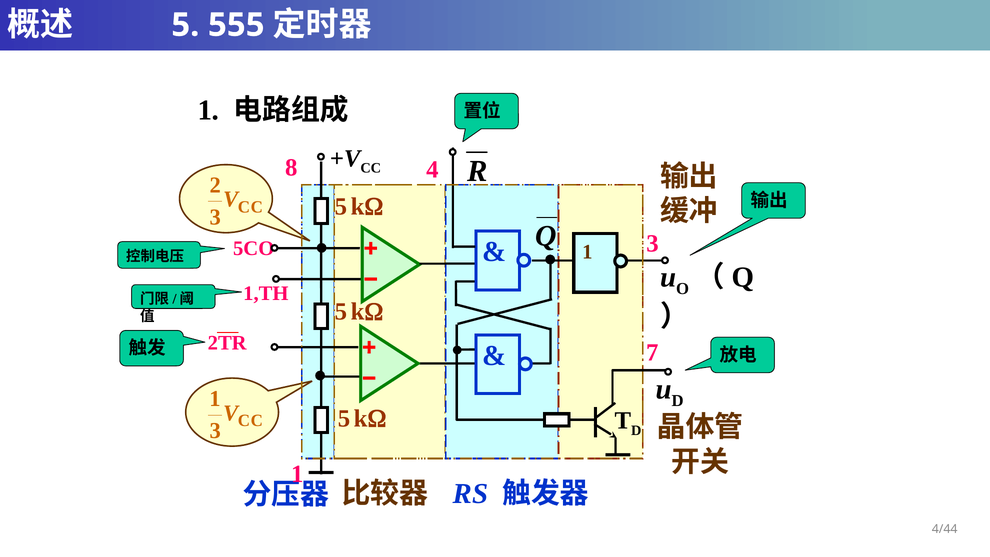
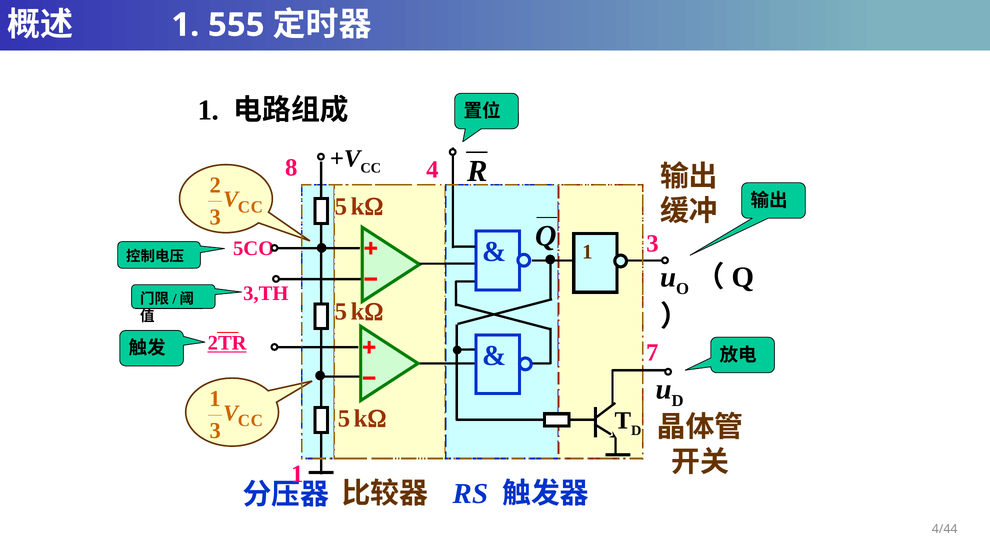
5 at (185, 25): 5 -> 1
1,TH: 1,TH -> 3,TH
2TR underline: none -> present
